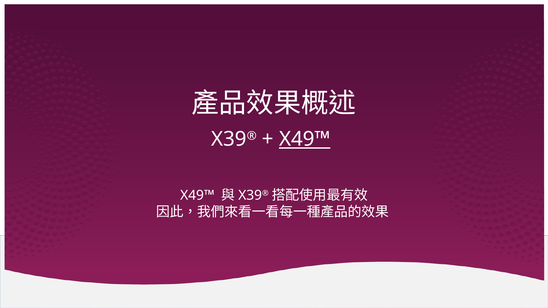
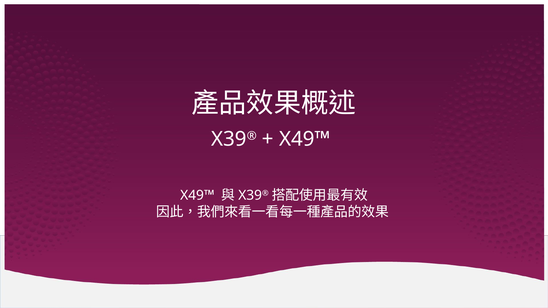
X49™ at (305, 139) underline: present -> none
